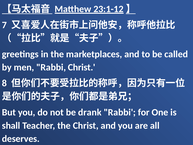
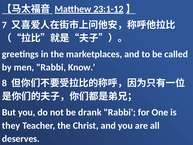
Rabbi Christ: Christ -> Know
shall: shall -> they
